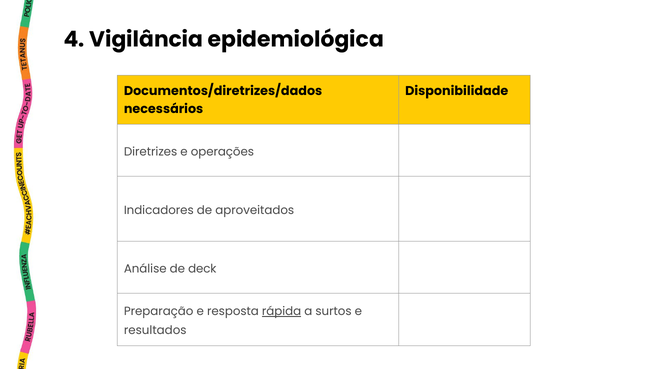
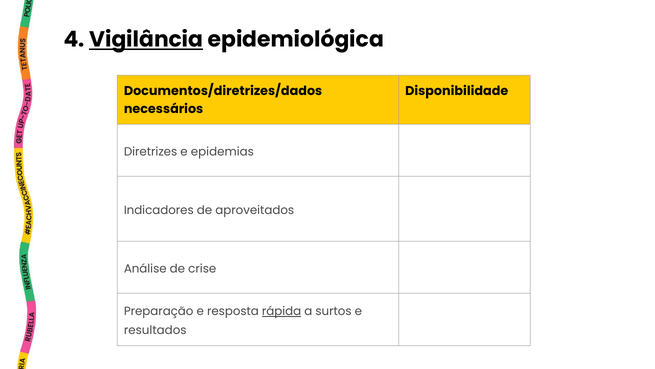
Vigilância underline: none -> present
operações: operações -> epidemias
deck: deck -> crise
